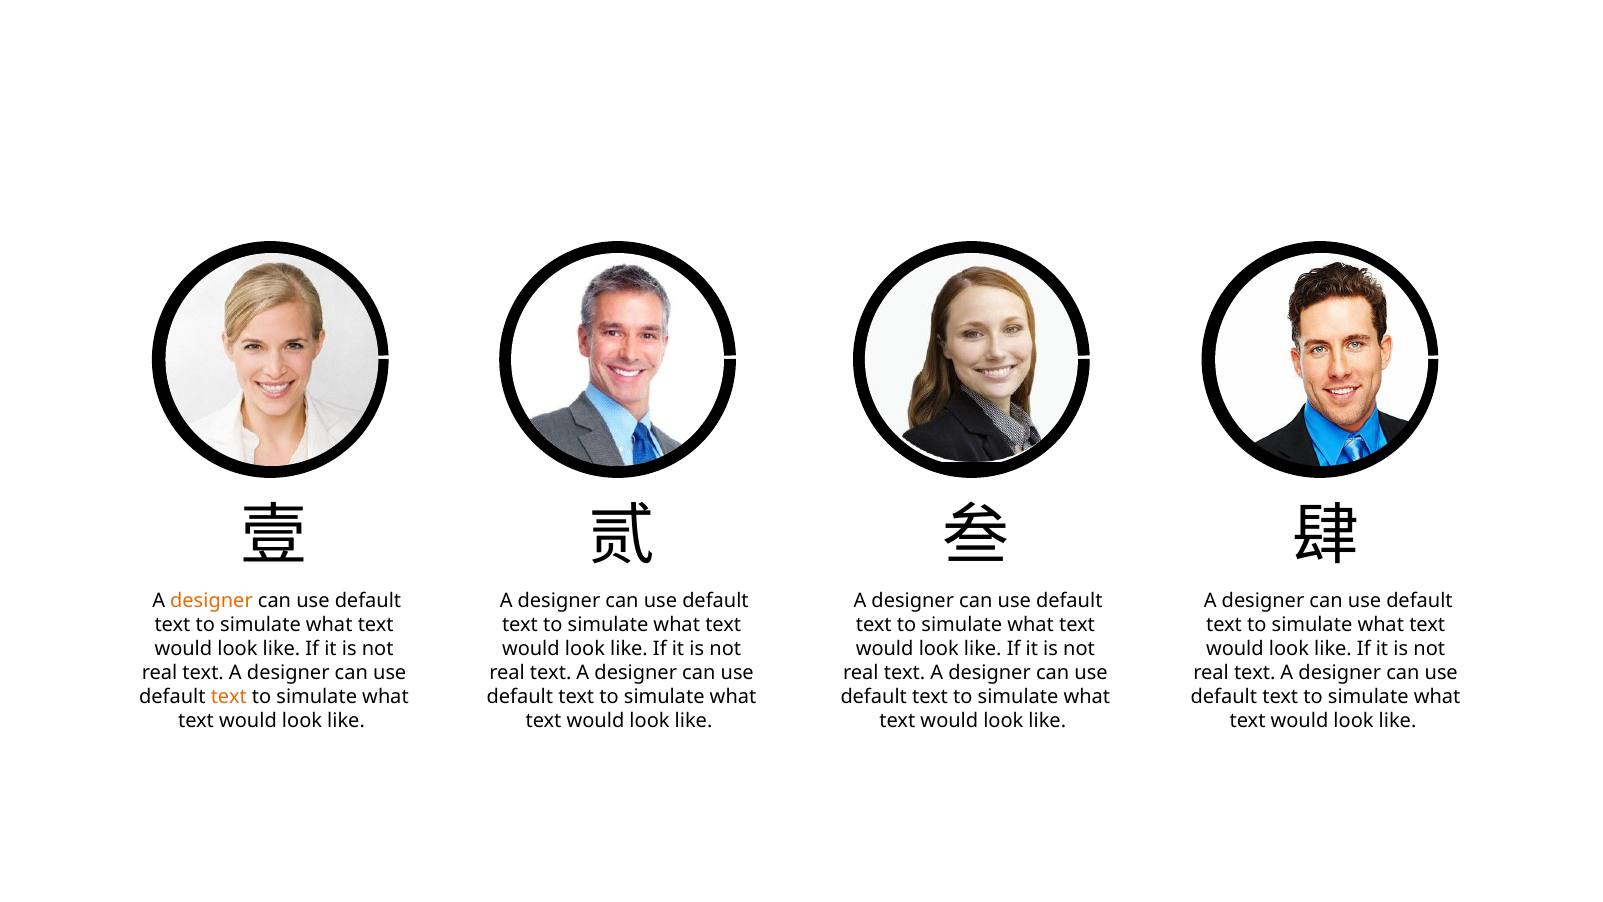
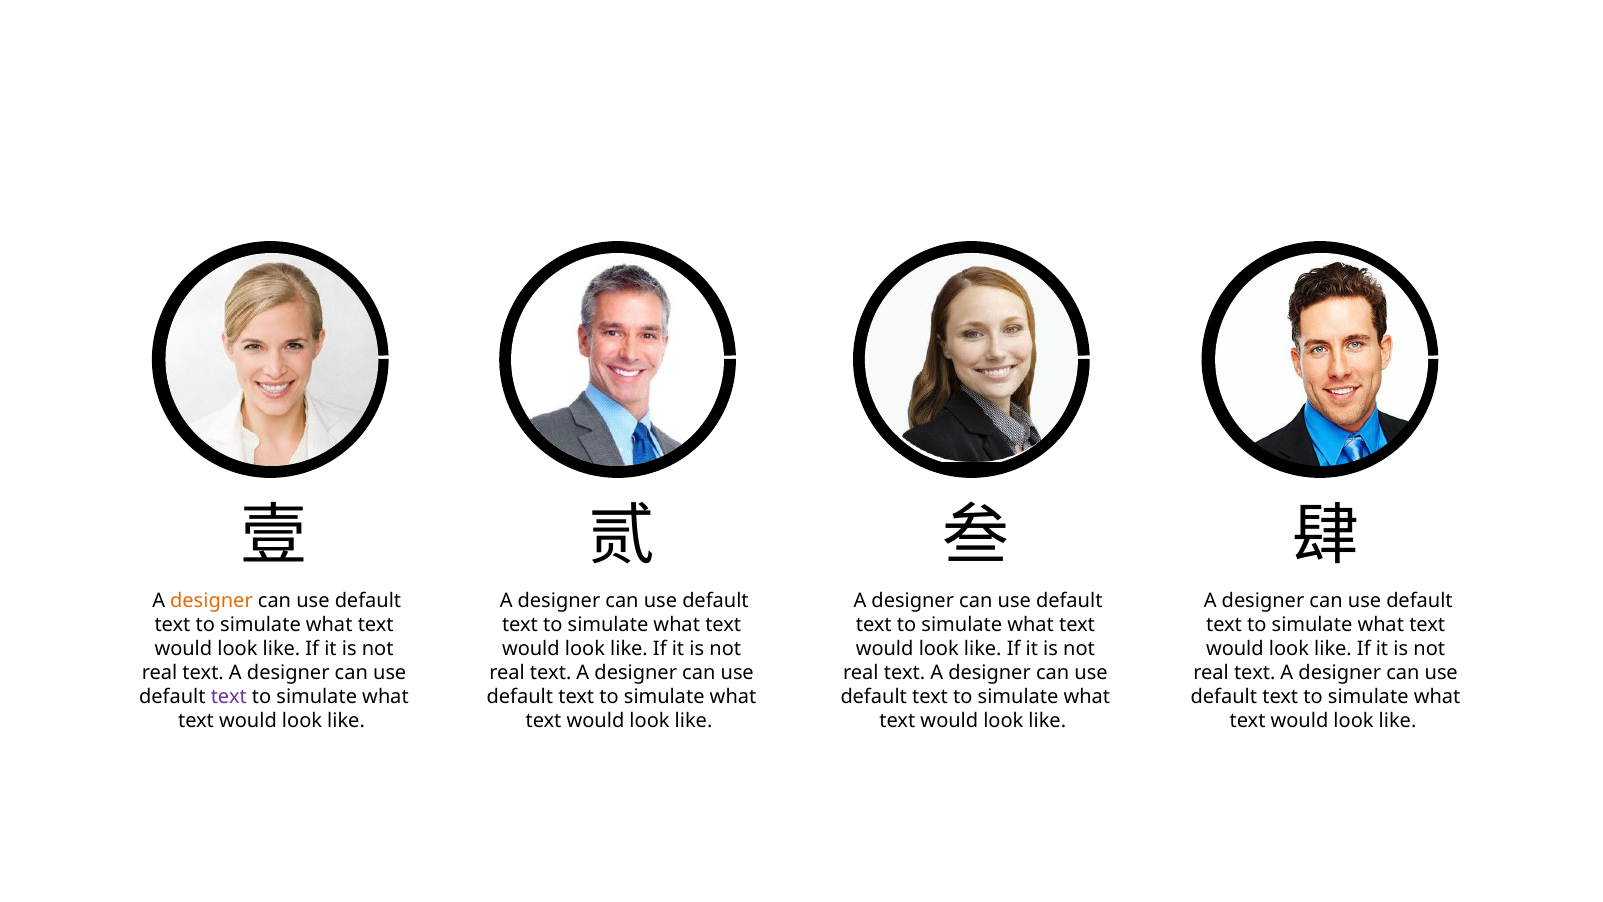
text at (229, 697) colour: orange -> purple
